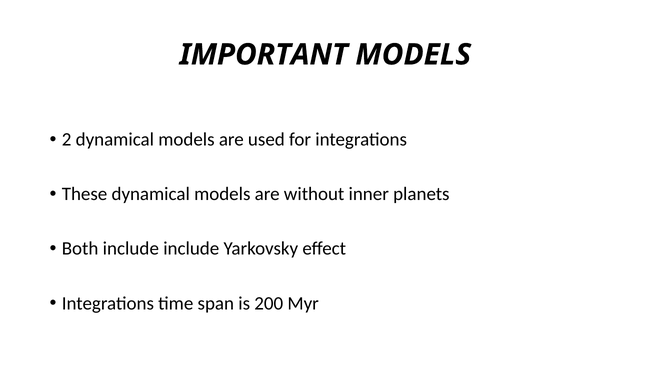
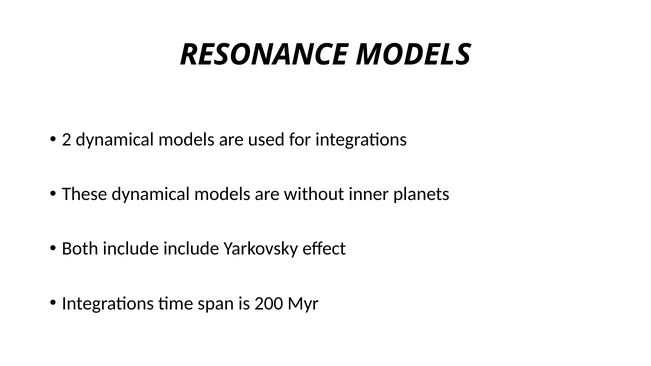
IMPORTANT: IMPORTANT -> RESONANCE
